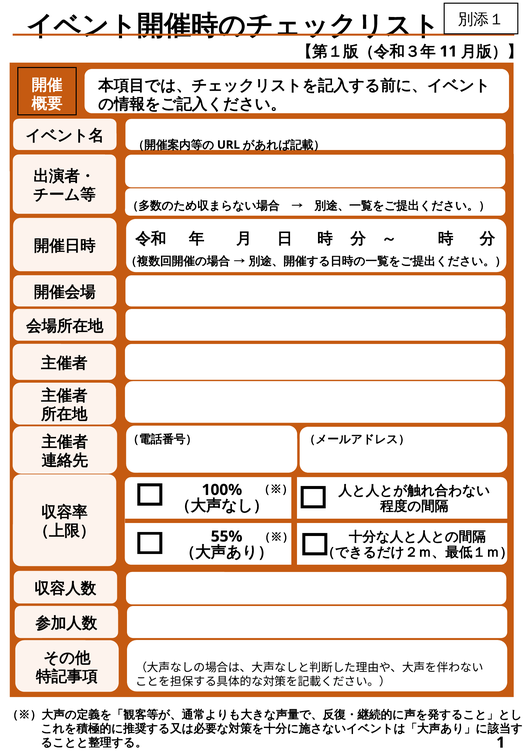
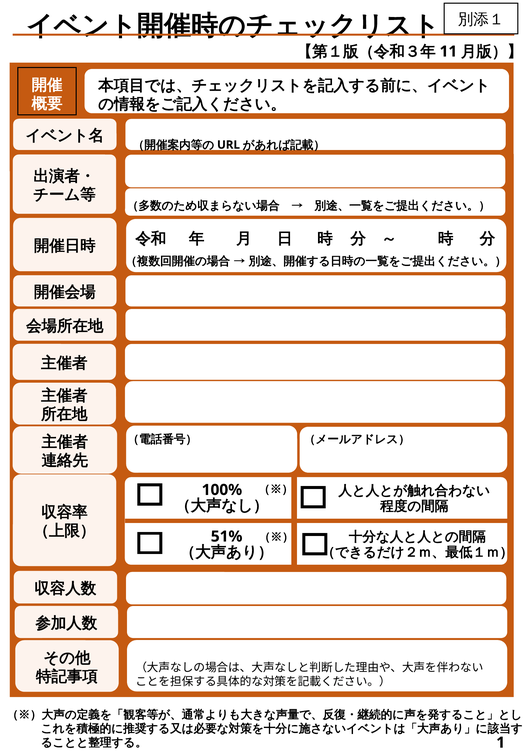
55%: 55% -> 51%
